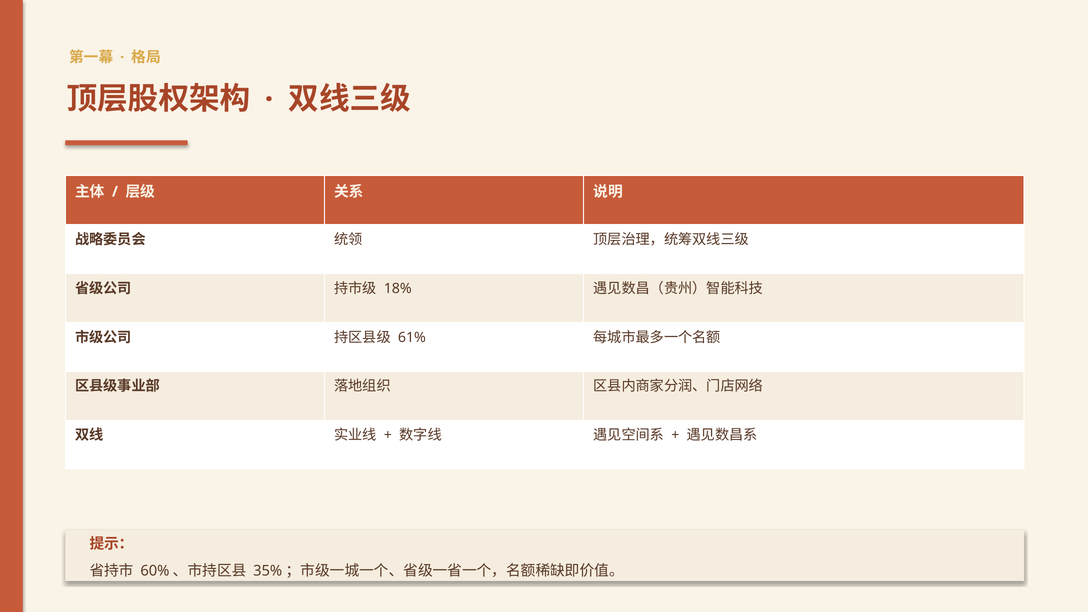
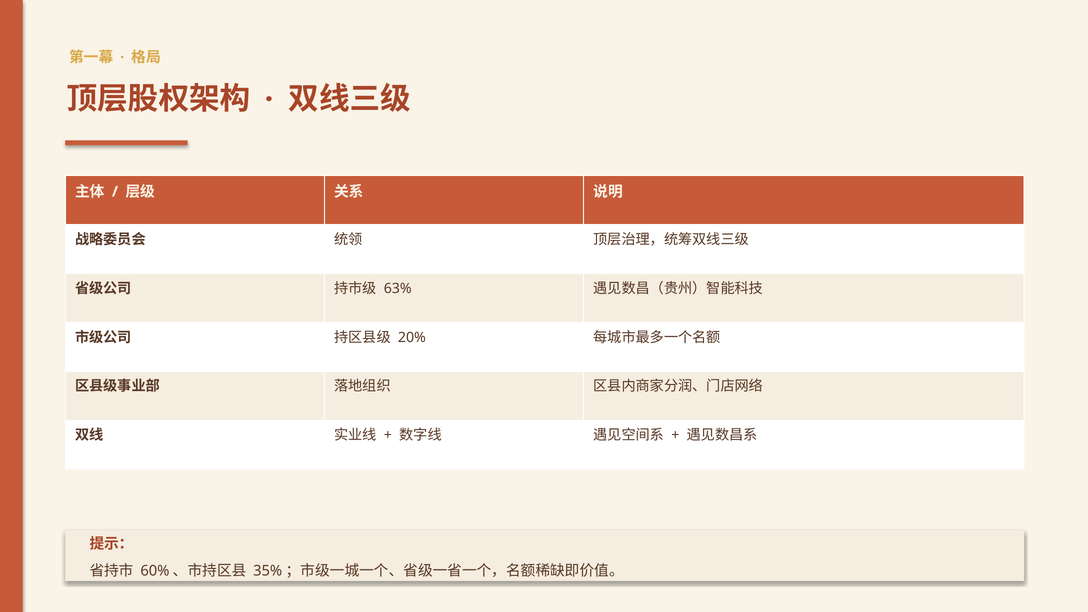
18%: 18% -> 63%
61%: 61% -> 20%
